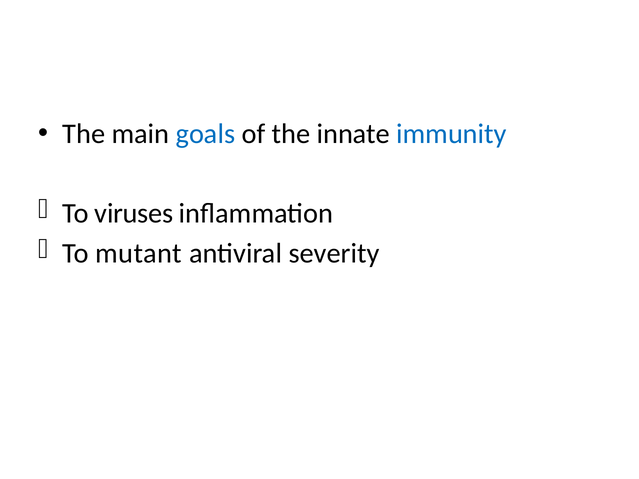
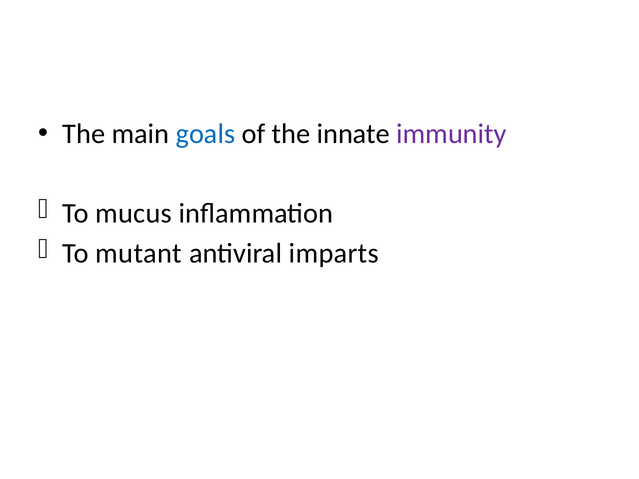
immunity colour: blue -> purple
viruses: viruses -> mucus
severity: severity -> imparts
